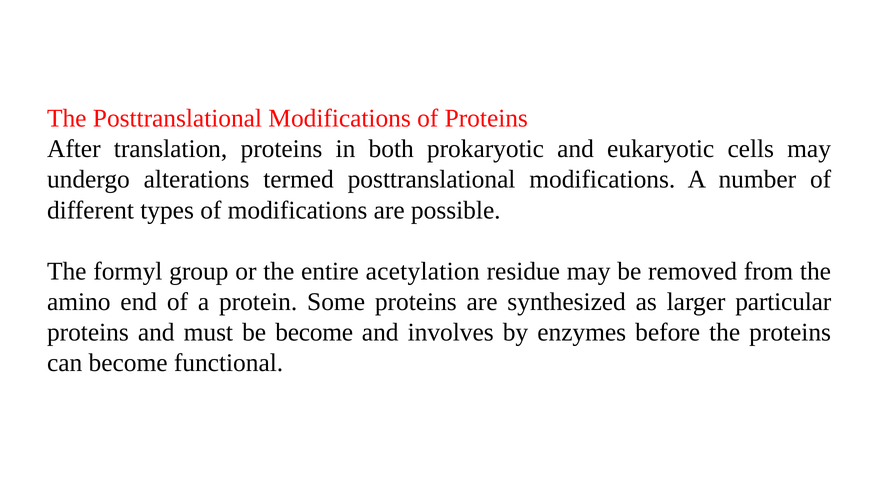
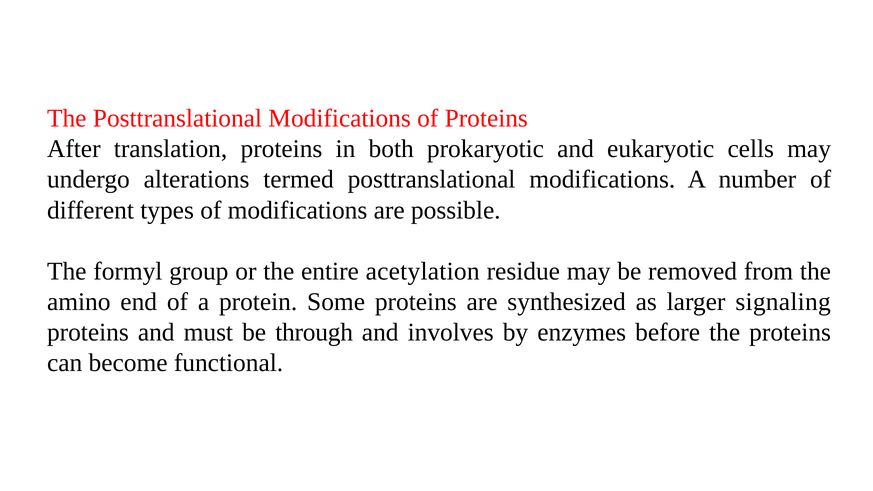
particular: particular -> signaling
be become: become -> through
